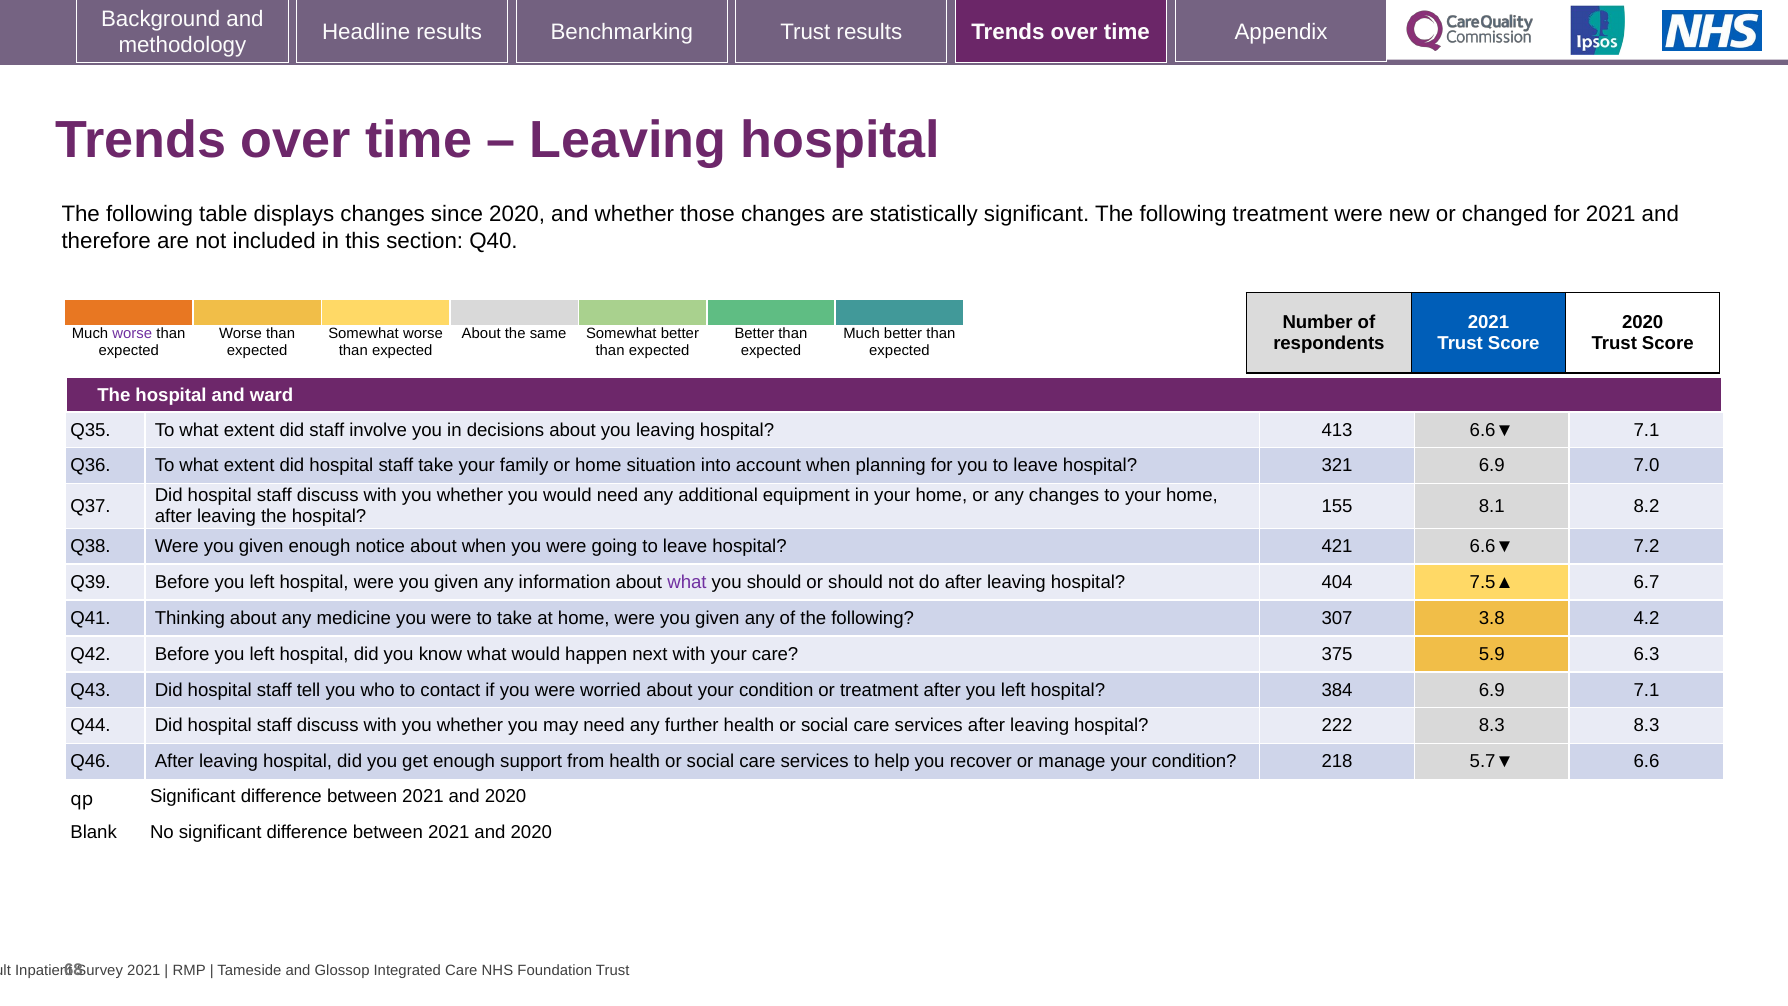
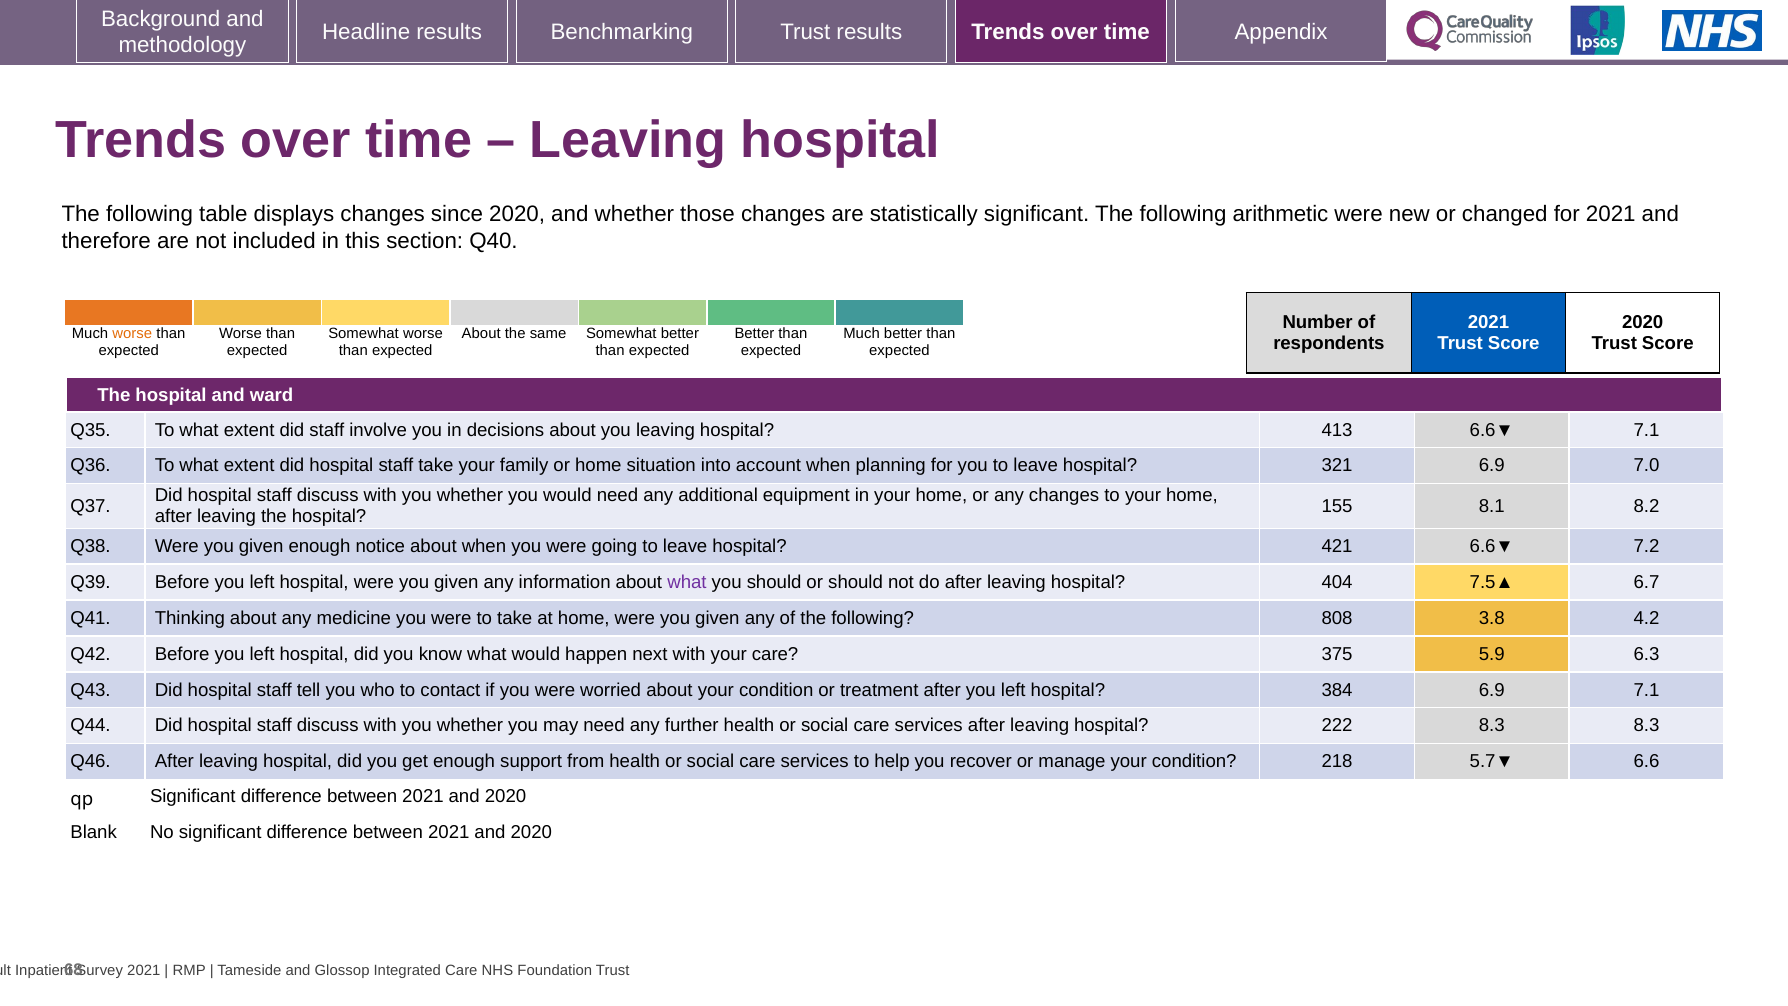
following treatment: treatment -> arithmetic
worse at (132, 334) colour: purple -> orange
307: 307 -> 808
